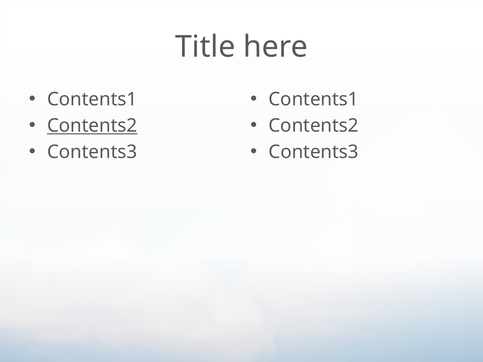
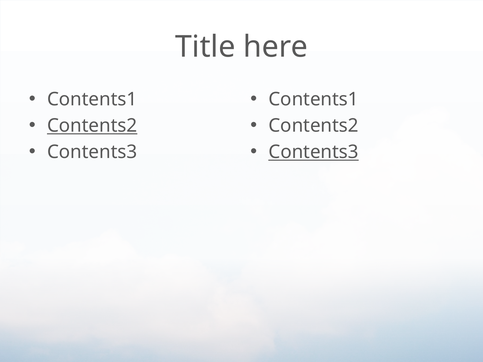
Contents3 at (314, 152) underline: none -> present
